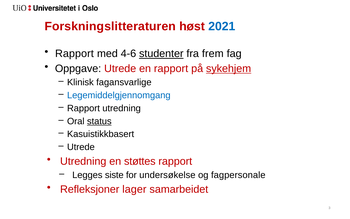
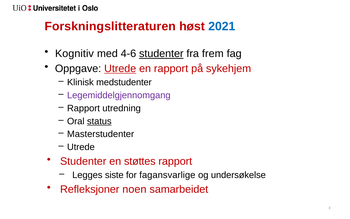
Rapport at (74, 54): Rapport -> Kognitiv
Utrede at (120, 69) underline: none -> present
sykehjem underline: present -> none
fagansvarlige: fagansvarlige -> medstudenter
Legemiddelgjennomgang colour: blue -> purple
Kasuistikkbasert: Kasuistikkbasert -> Masterstudenter
Utredning at (83, 161): Utredning -> Studenter
undersøkelse: undersøkelse -> fagansvarlige
fagpersonale: fagpersonale -> undersøkelse
lager: lager -> noen
